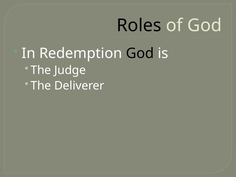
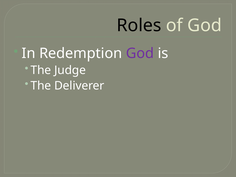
God at (140, 53) colour: black -> purple
